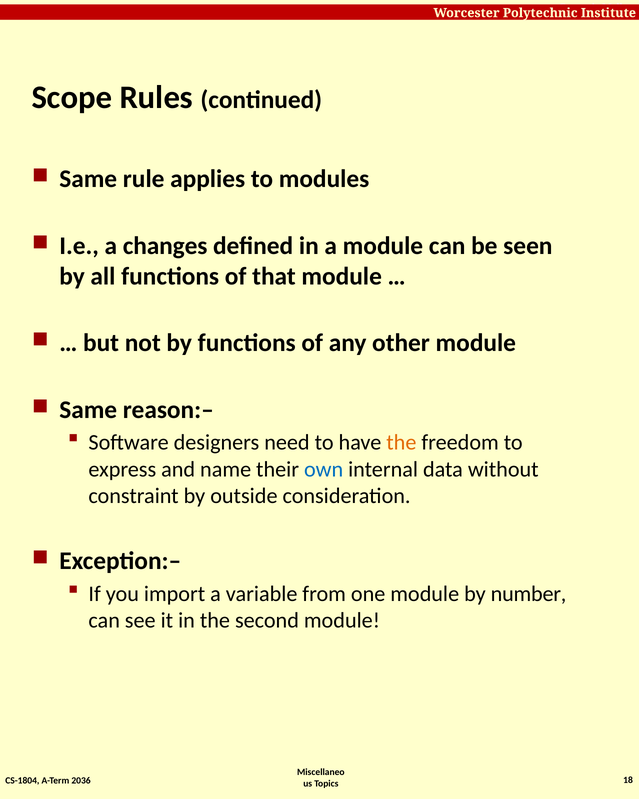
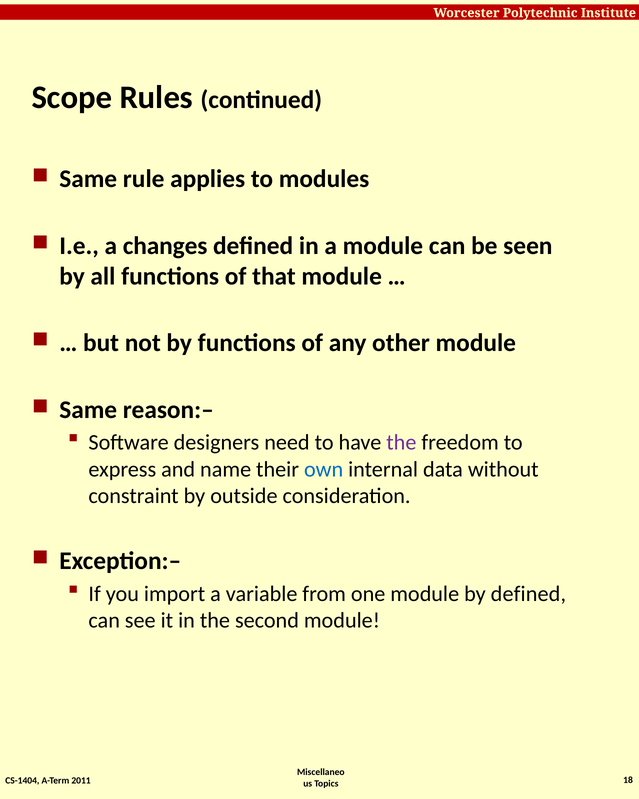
the at (401, 443) colour: orange -> purple
by number: number -> defined
CS-1804: CS-1804 -> CS-1404
2036: 2036 -> 2011
